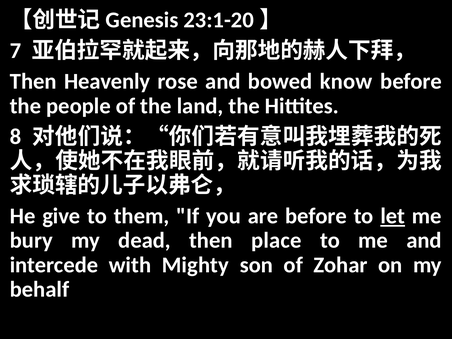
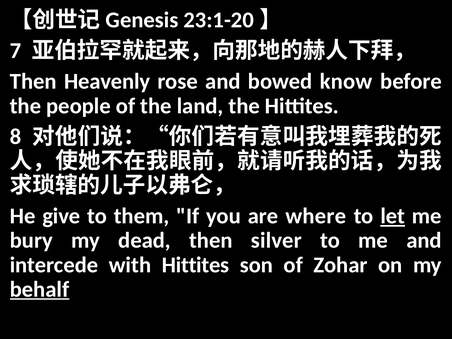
are before: before -> where
place: place -> silver
with Mighty: Mighty -> Hittites
behalf underline: none -> present
